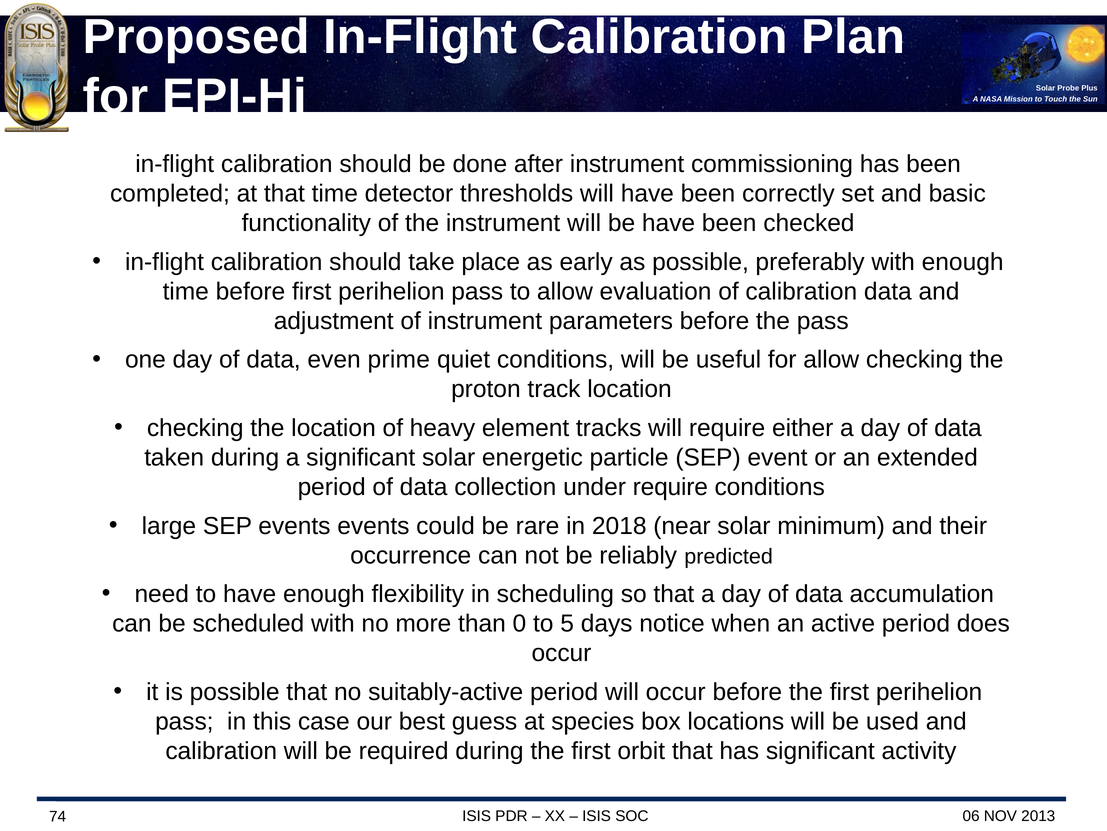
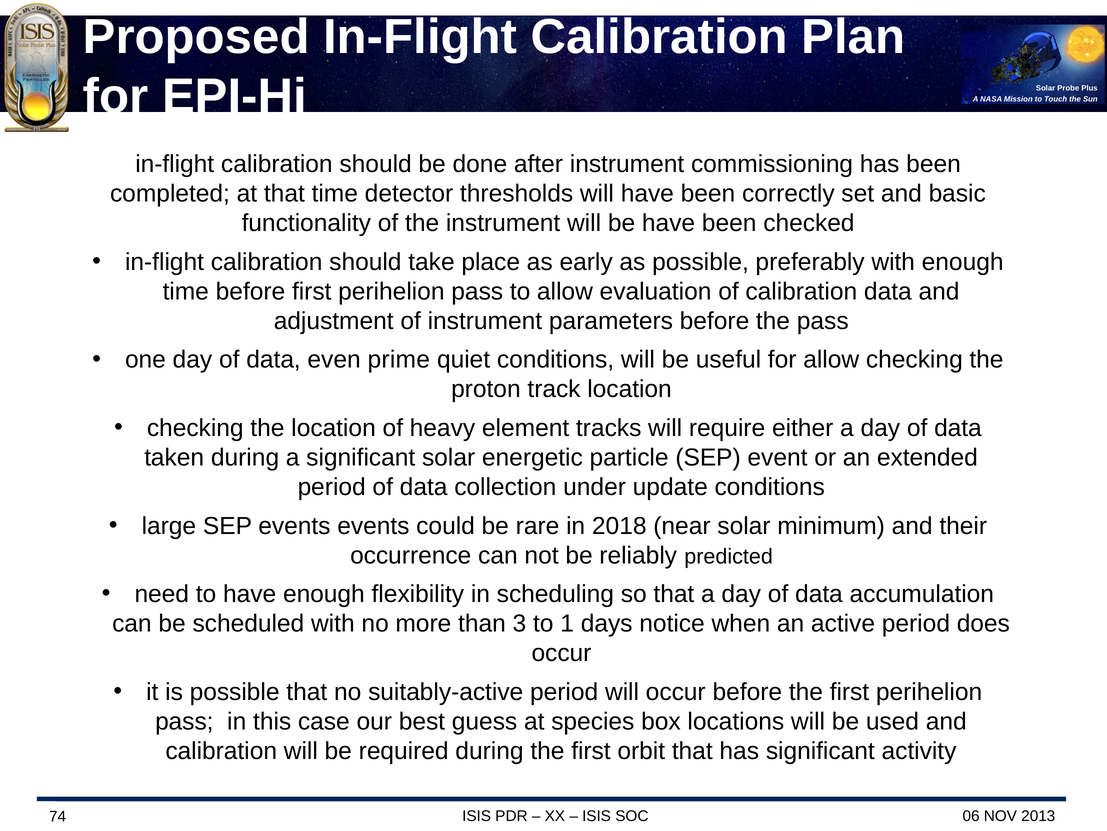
under require: require -> update
0: 0 -> 3
5: 5 -> 1
